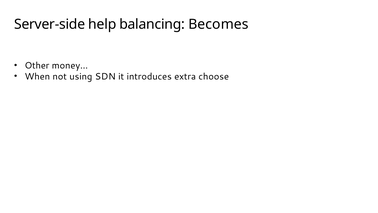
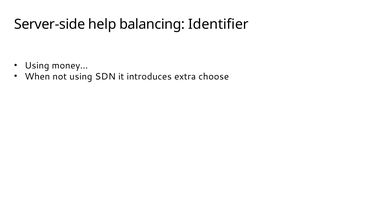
Becomes: Becomes -> Identifier
Other at (37, 66): Other -> Using
